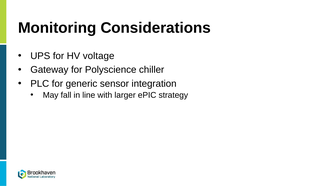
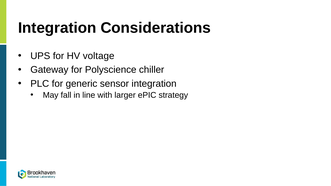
Monitoring at (57, 28): Monitoring -> Integration
